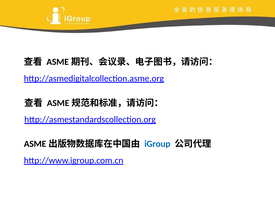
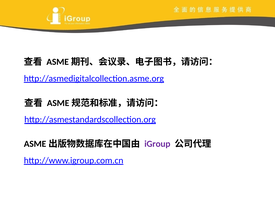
iGroup colour: blue -> purple
